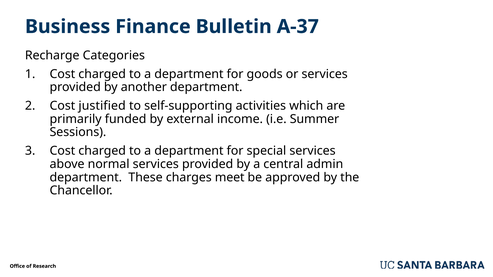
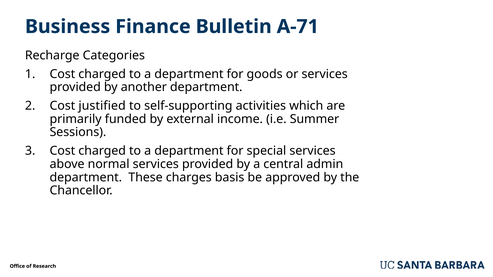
A-37: A-37 -> A-71
meet: meet -> basis
